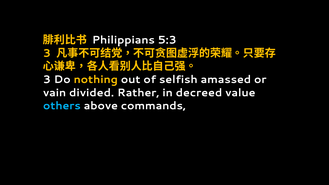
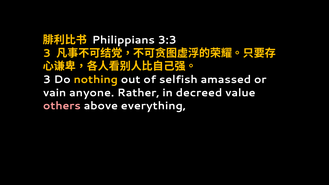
5:3: 5:3 -> 3:3
divided: divided -> anyone
others colour: light blue -> pink
commands: commands -> everything
